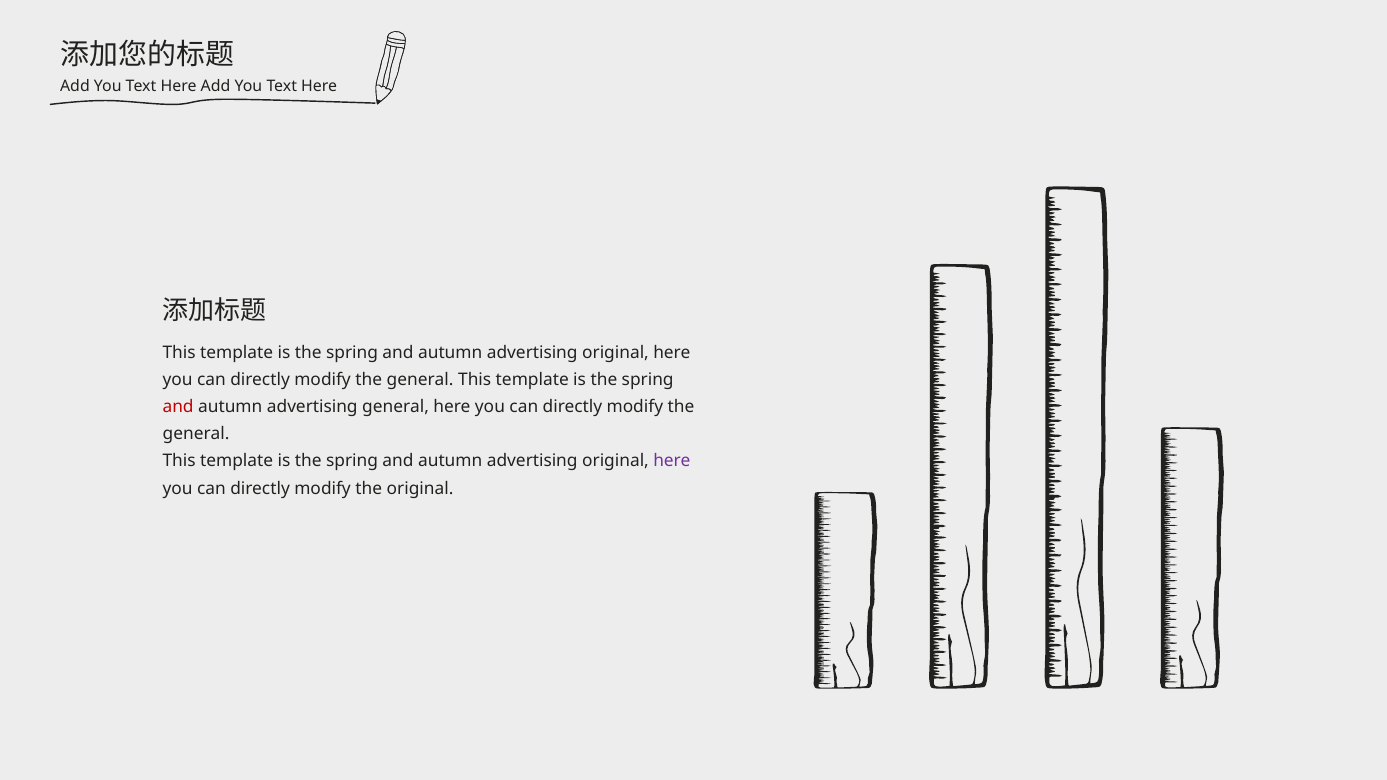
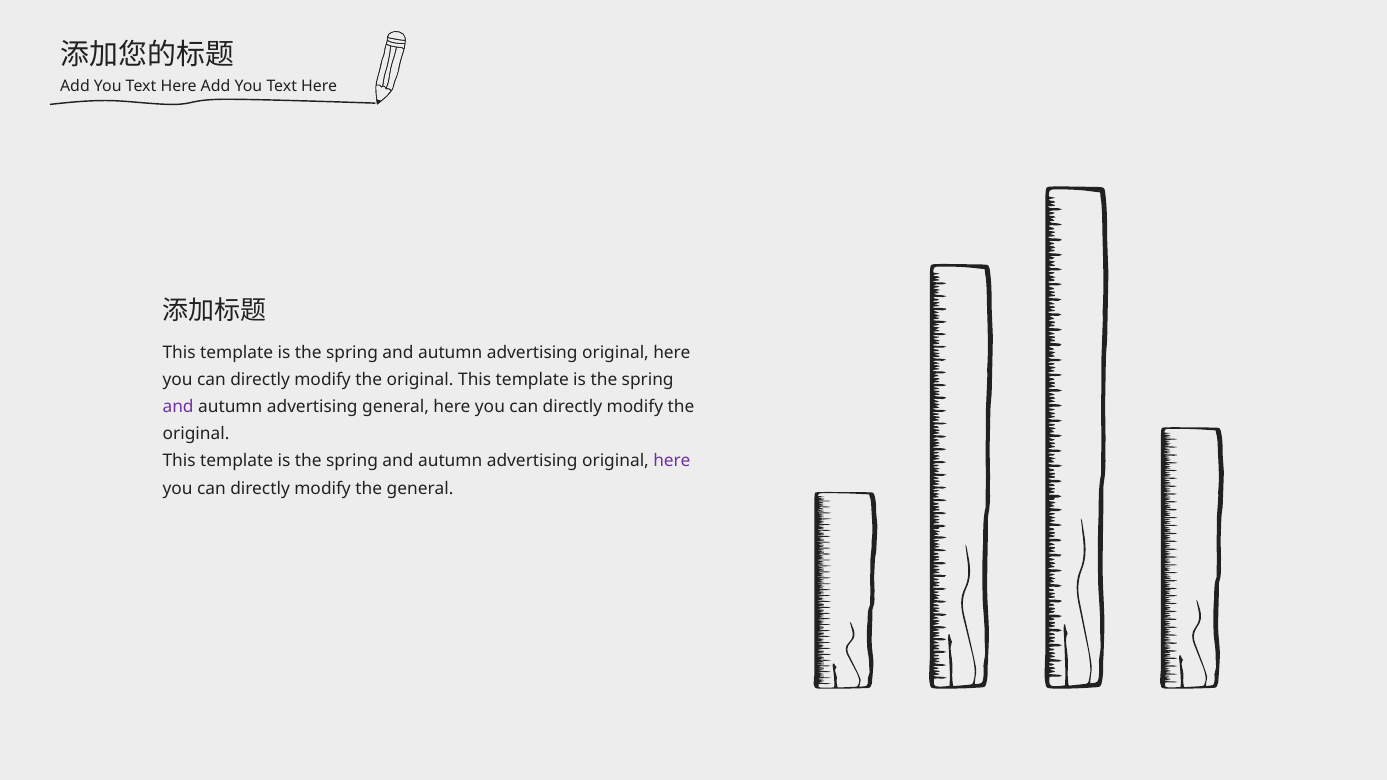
general at (420, 380): general -> original
and at (178, 407) colour: red -> purple
general at (196, 434): general -> original
the original: original -> general
